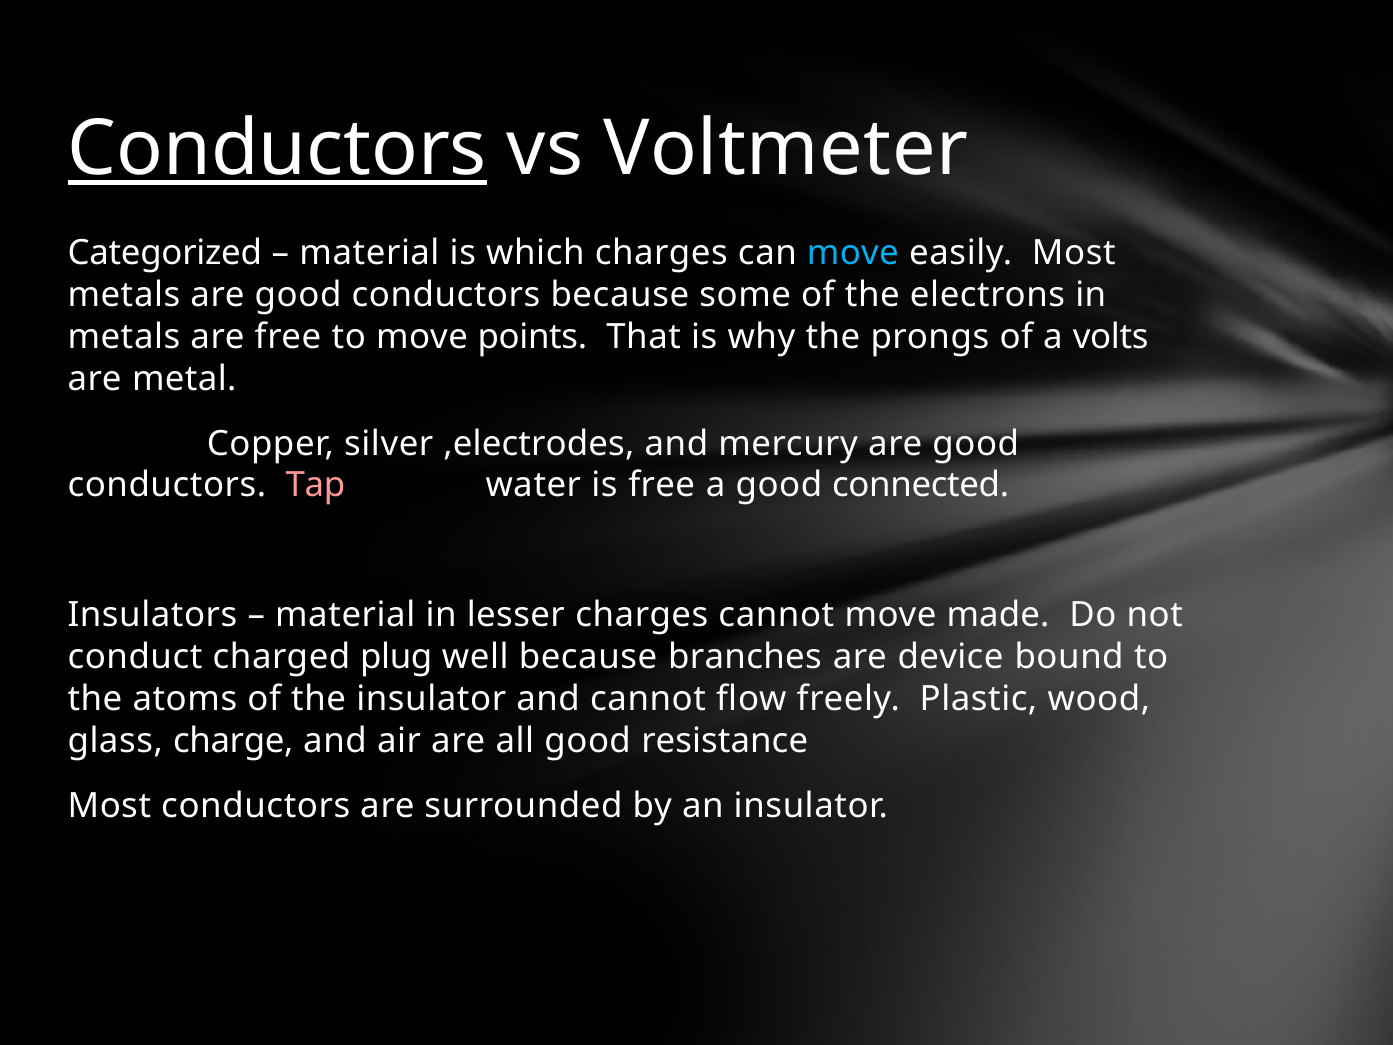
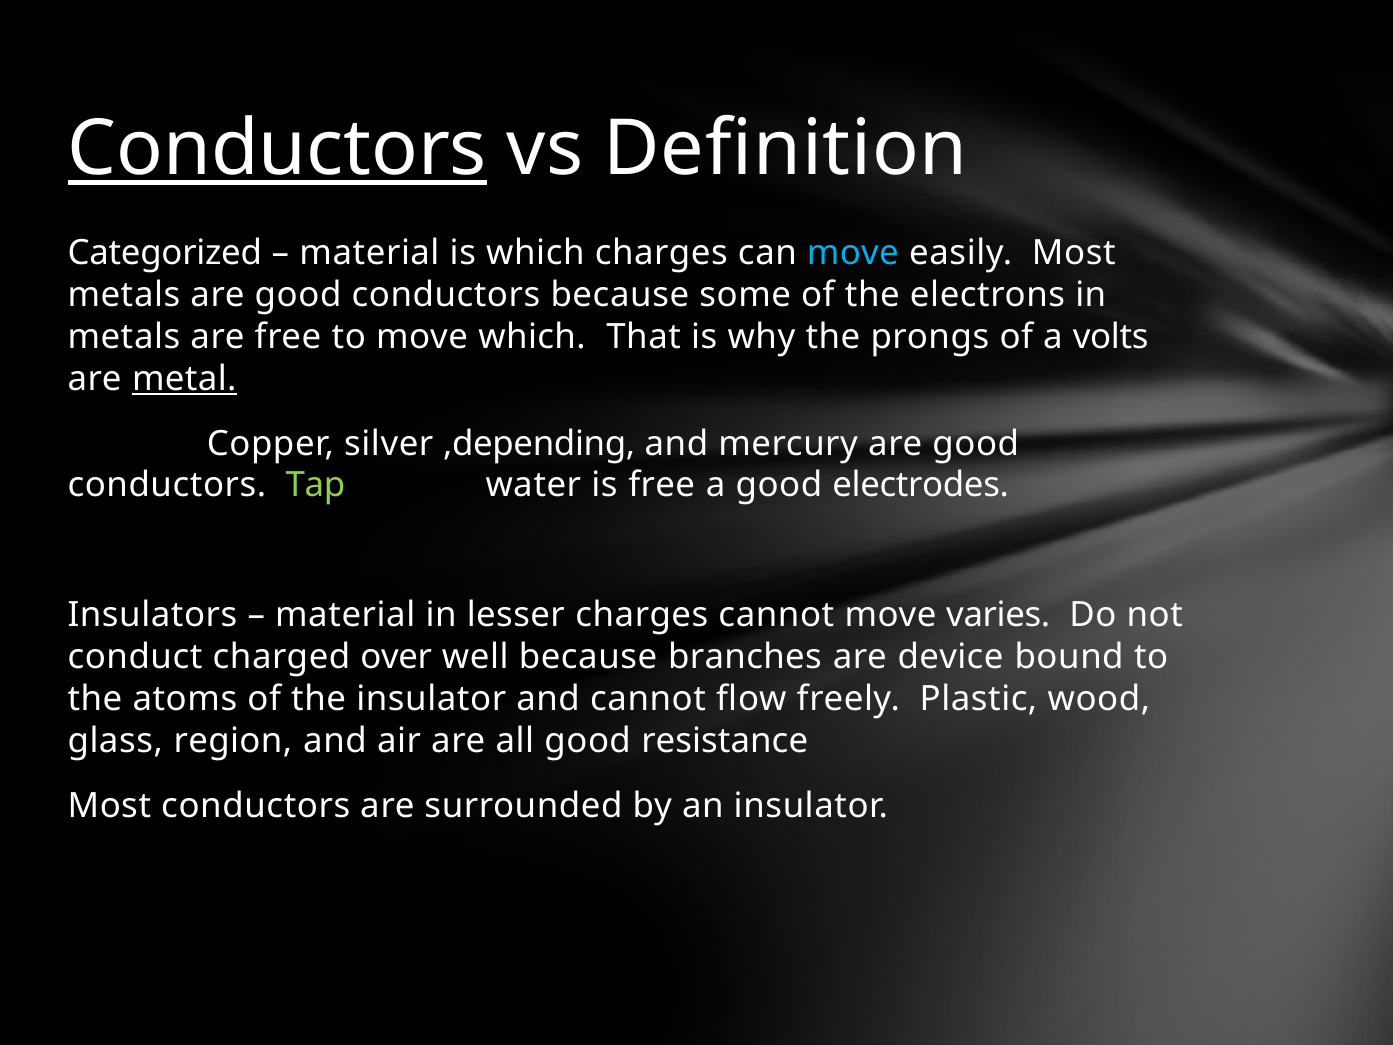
Voltmeter: Voltmeter -> Definition
move points: points -> which
metal underline: none -> present
,electrodes: ,electrodes -> ,depending
Tap colour: pink -> light green
connected: connected -> electrodes
made: made -> varies
plug: plug -> over
charge: charge -> region
